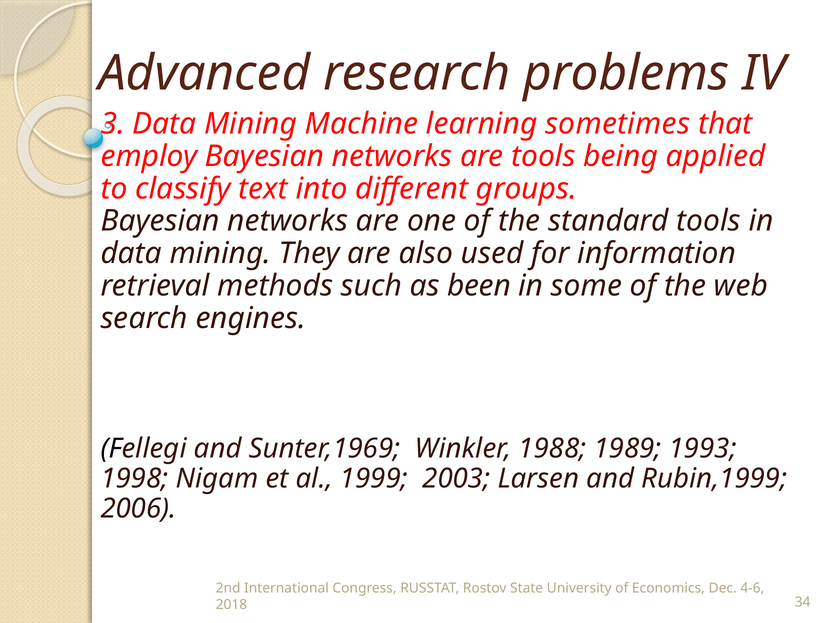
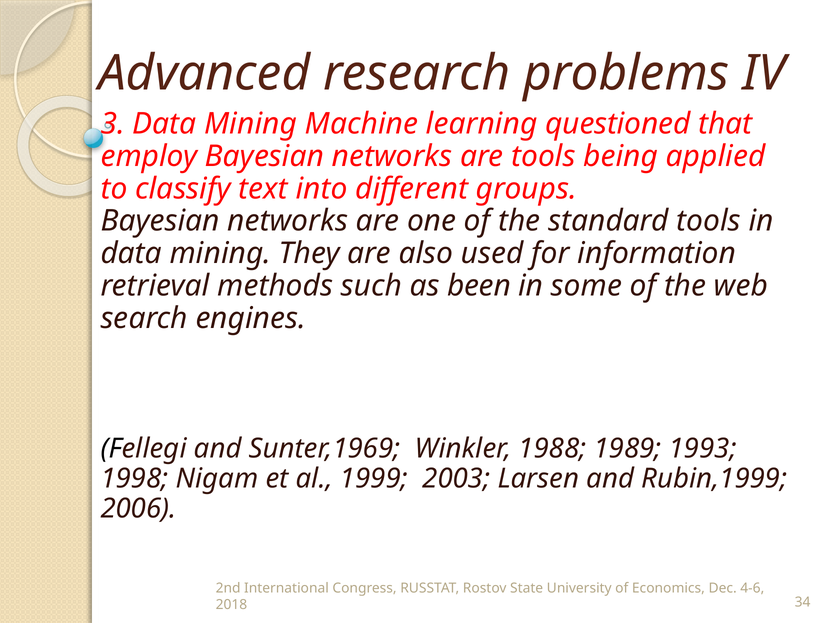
sometimes: sometimes -> questioned
